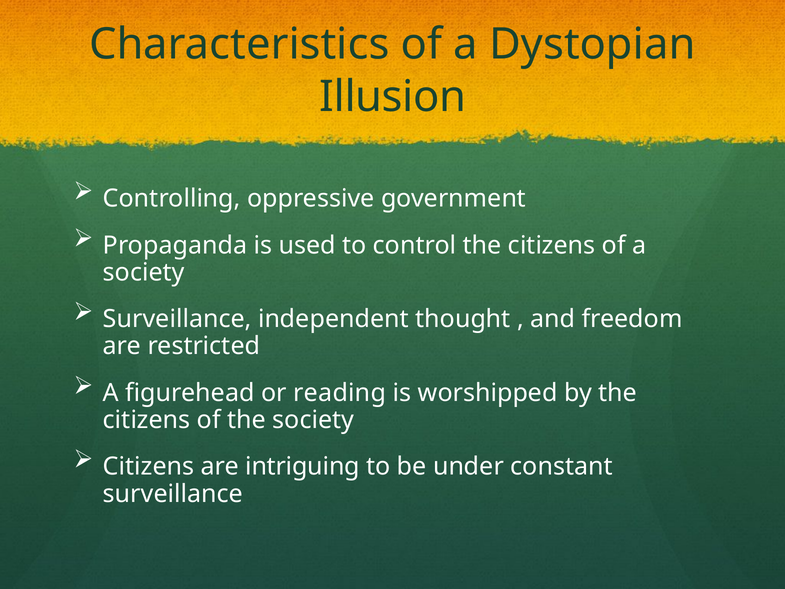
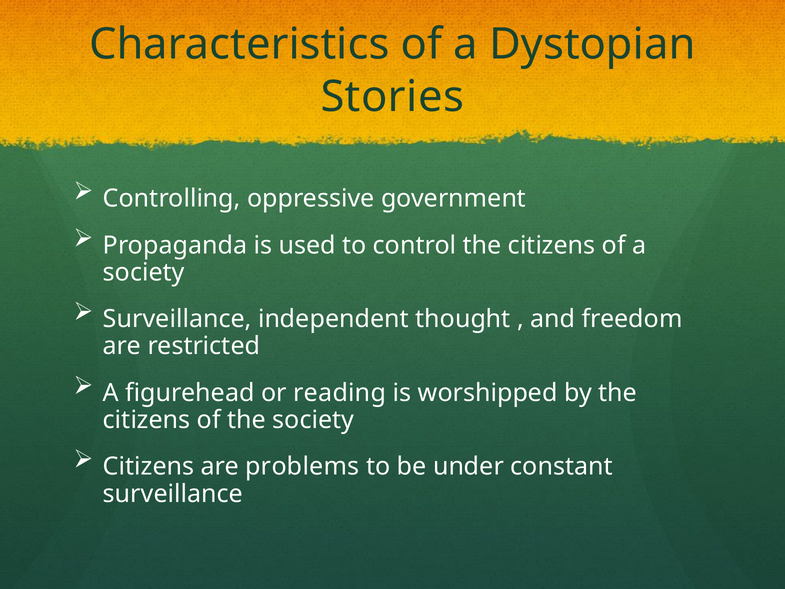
Illusion: Illusion -> Stories
intriguing: intriguing -> problems
